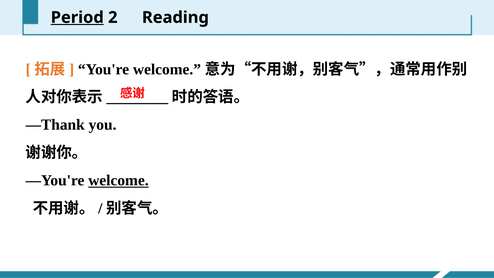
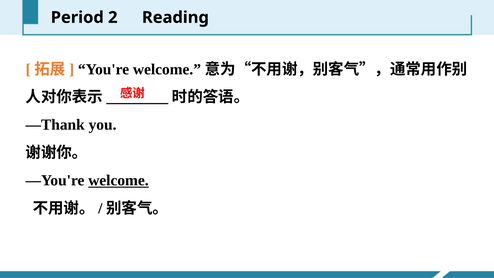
Period underline: present -> none
